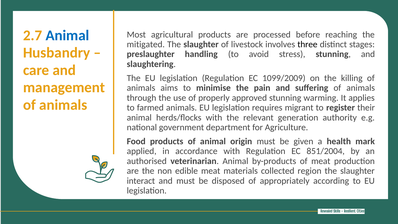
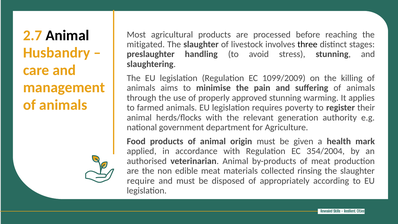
Animal at (67, 35) colour: blue -> black
migrant: migrant -> poverty
851/2004: 851/2004 -> 354/2004
region: region -> rinsing
interact: interact -> require
